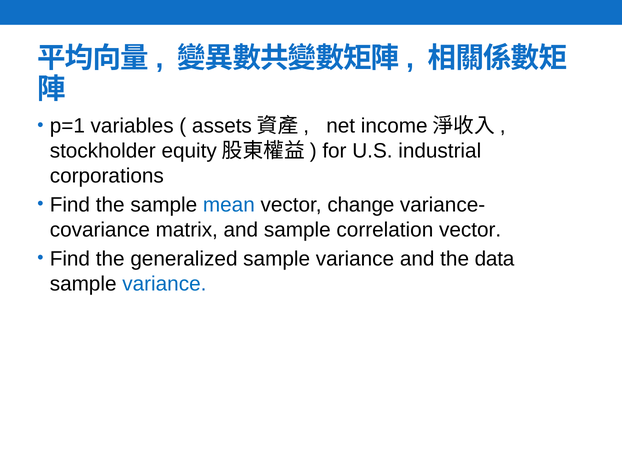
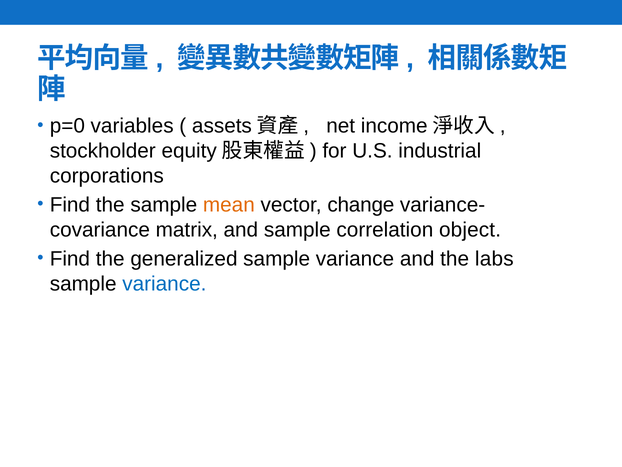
p=1: p=1 -> p=0
mean colour: blue -> orange
correlation vector: vector -> object
data: data -> labs
